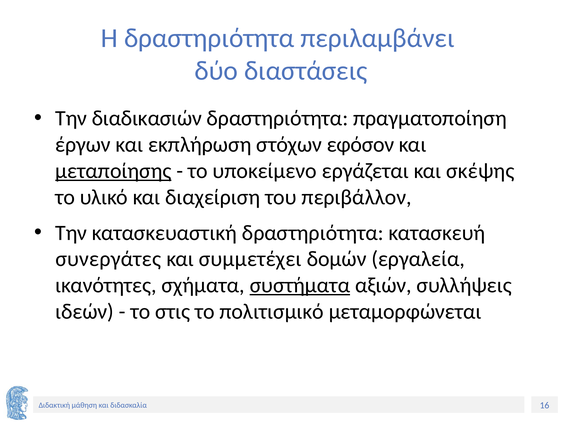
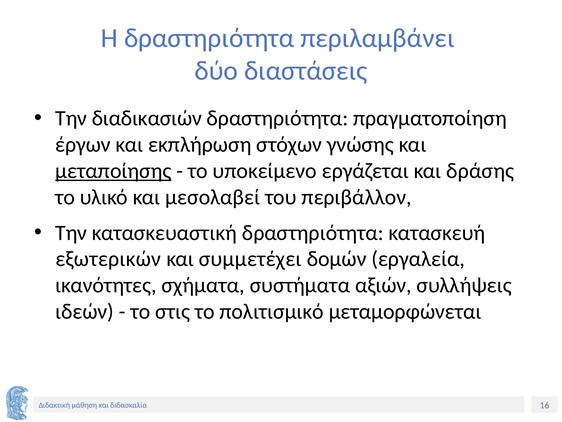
εφόσον: εφόσον -> γνώσης
σκέψης: σκέψης -> δράσης
διαχείριση: διαχείριση -> μεσολαβεί
συνεργάτες: συνεργάτες -> εξωτερικών
συστήματα underline: present -> none
